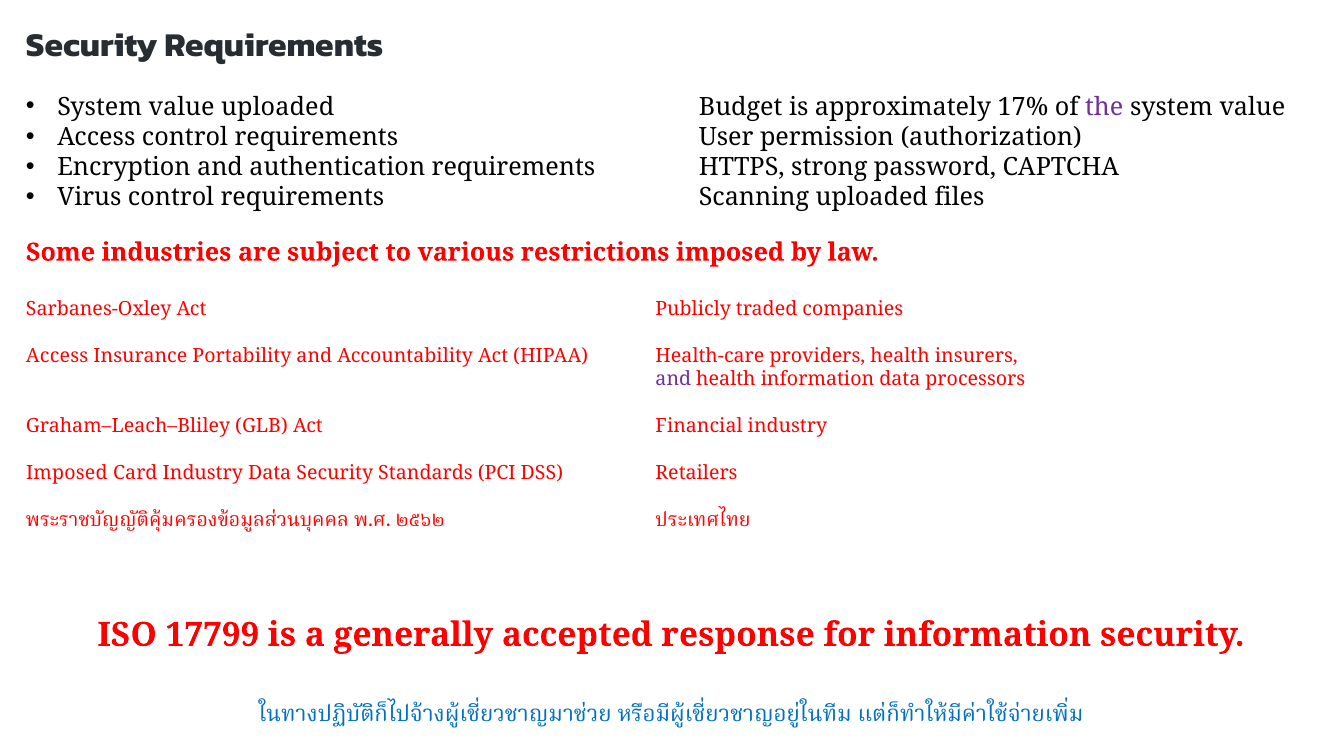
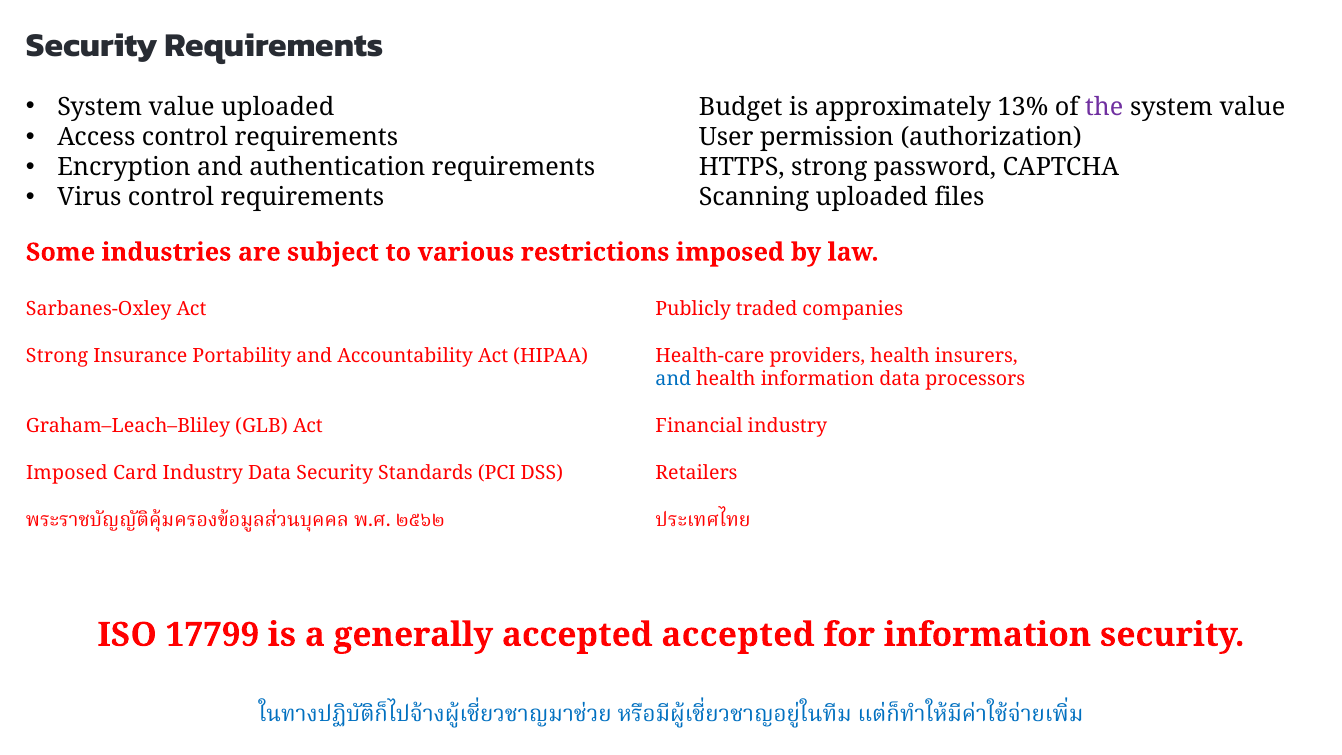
17%: 17% -> 13%
Access at (57, 356): Access -> Strong
and at (673, 379) colour: purple -> blue
accepted response: response -> accepted
